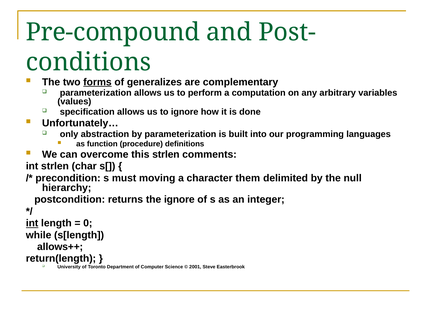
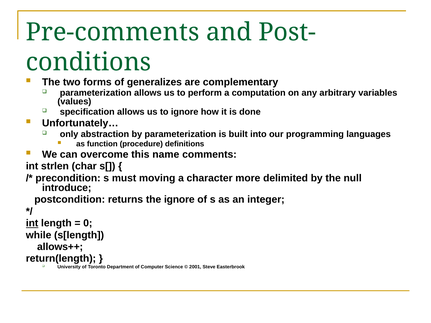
Pre-compound: Pre-compound -> Pre-comments
forms underline: present -> none
this strlen: strlen -> name
them: them -> more
hierarchy: hierarchy -> introduce
